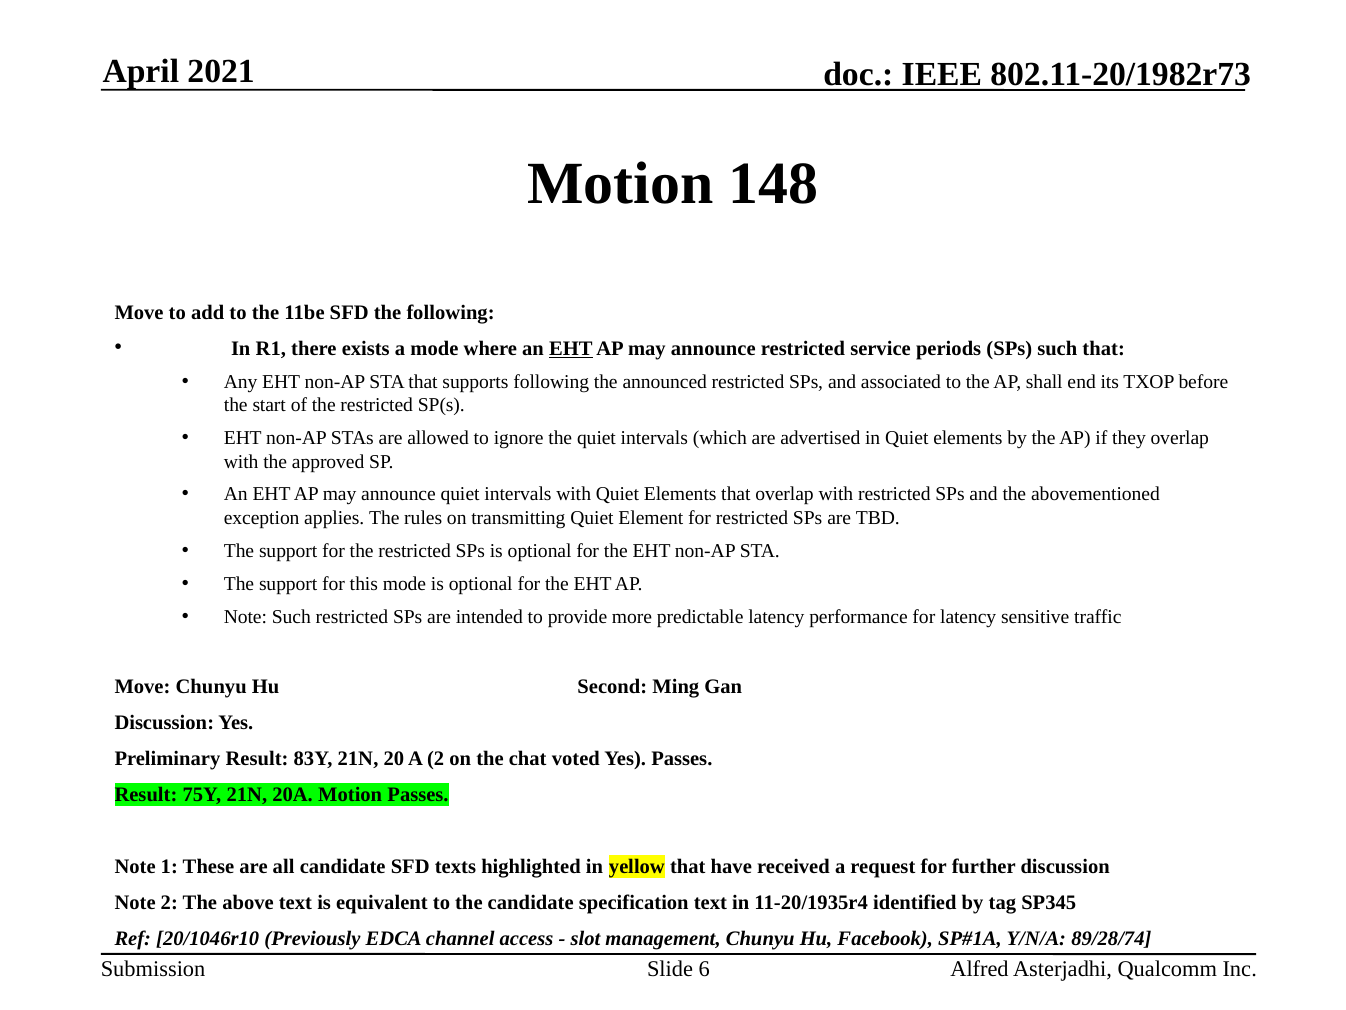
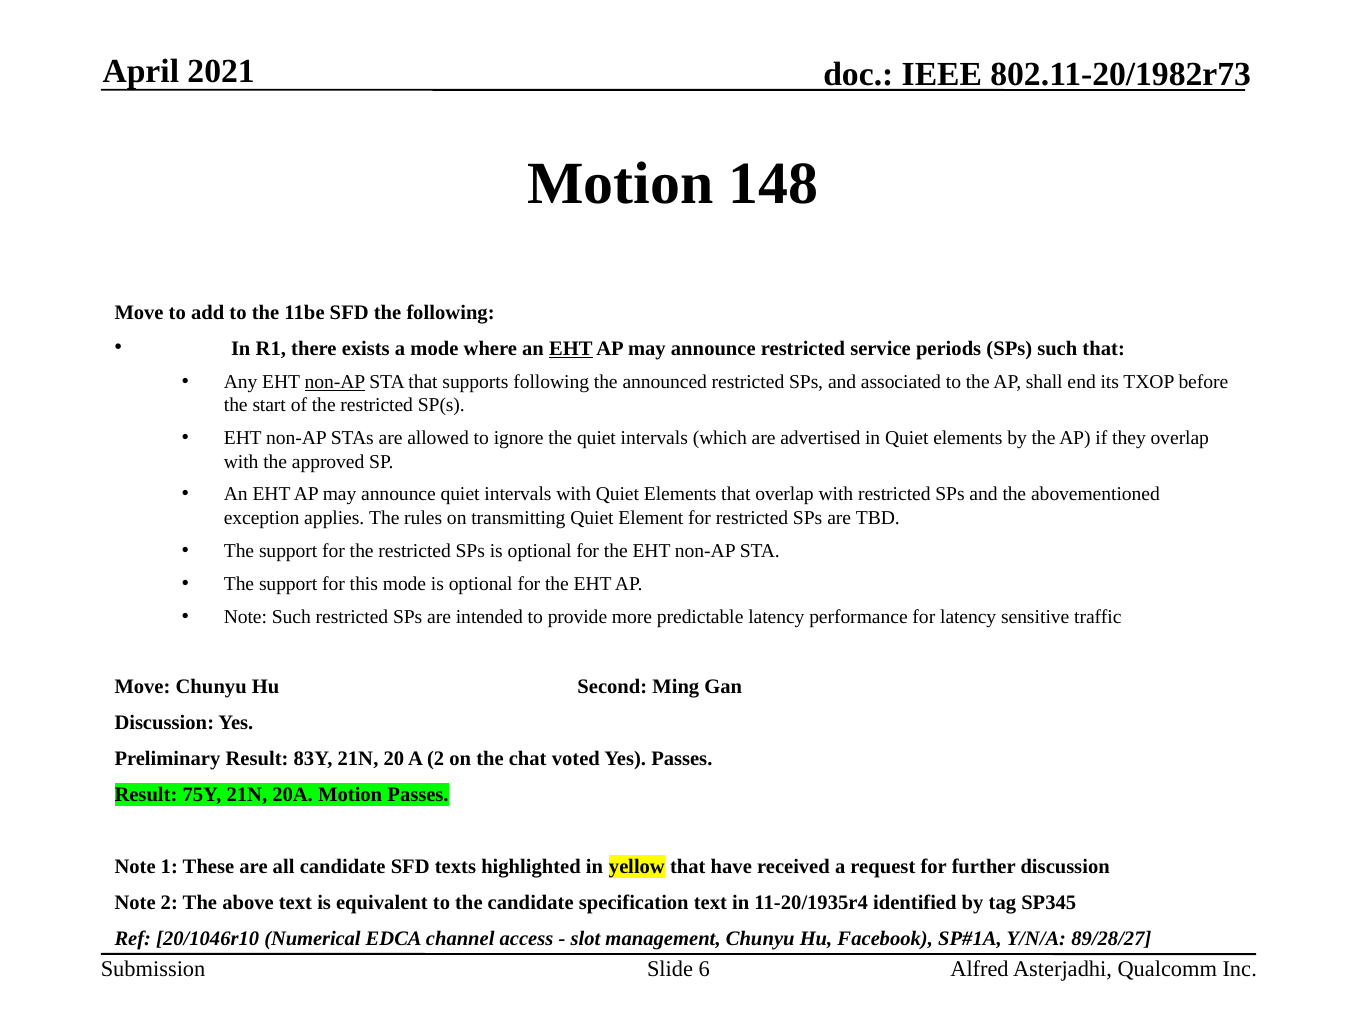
non-AP at (335, 381) underline: none -> present
Previously: Previously -> Numerical
89/28/74: 89/28/74 -> 89/28/27
